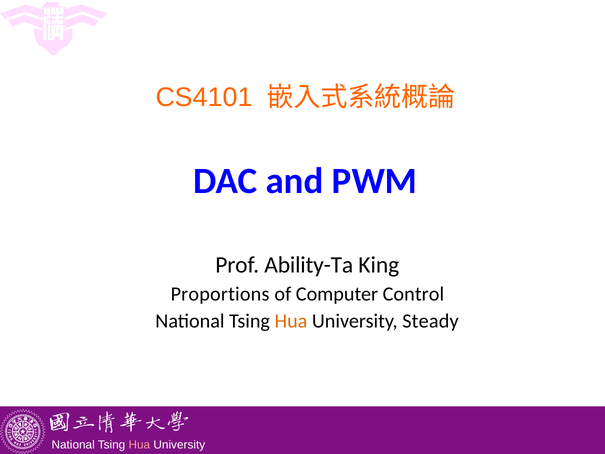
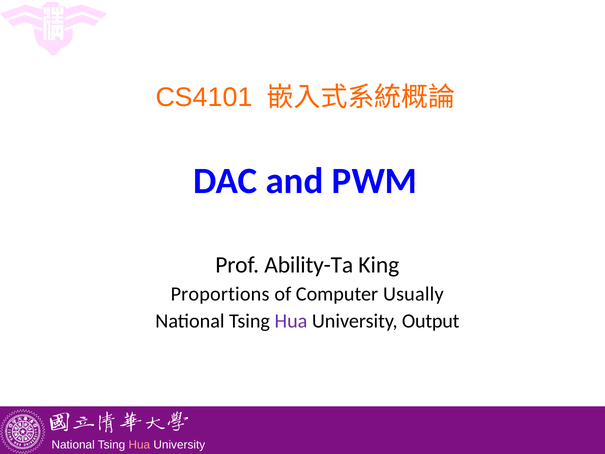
Control: Control -> Usually
Hua at (291, 321) colour: orange -> purple
Steady: Steady -> Output
